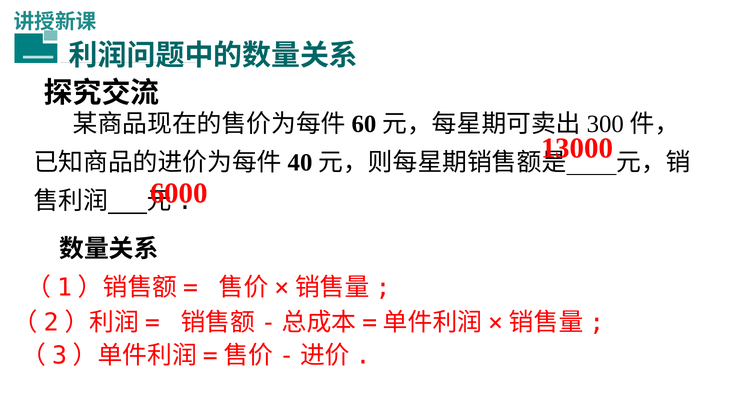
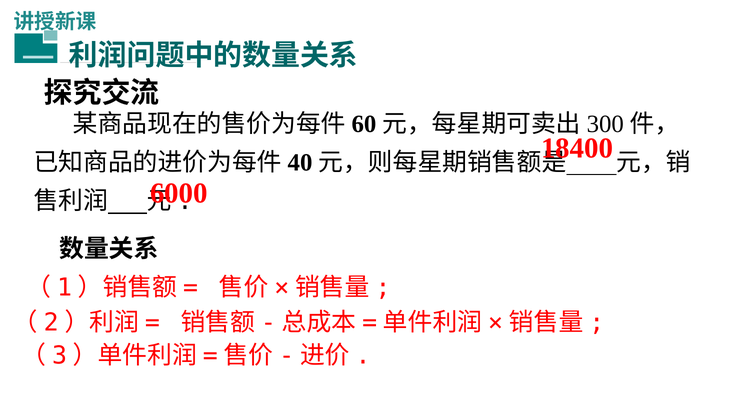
13000: 13000 -> 18400
